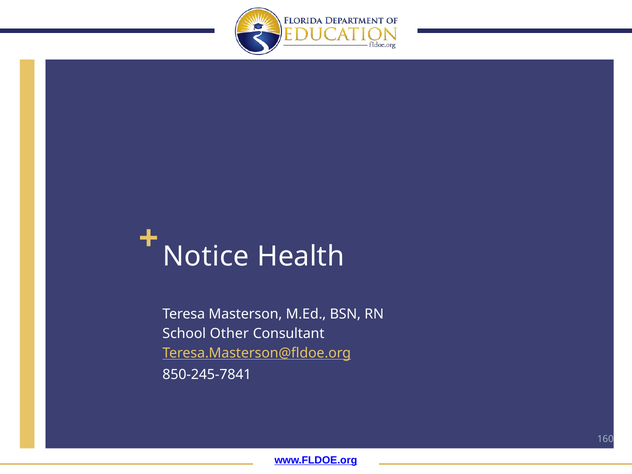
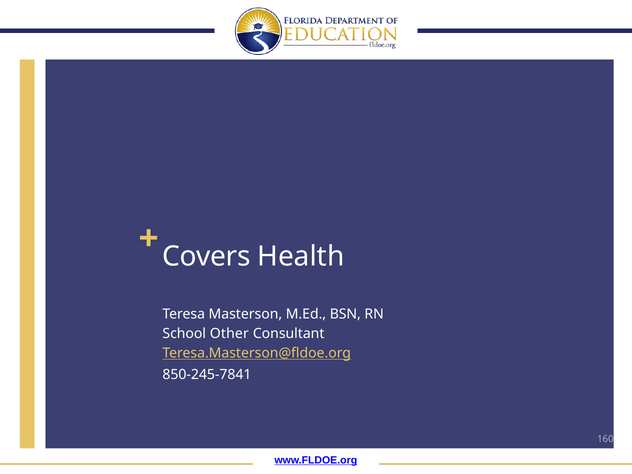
Notice: Notice -> Covers
